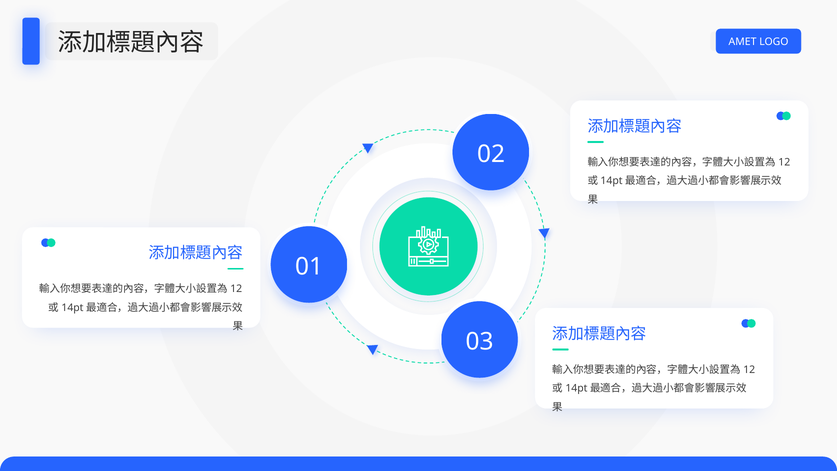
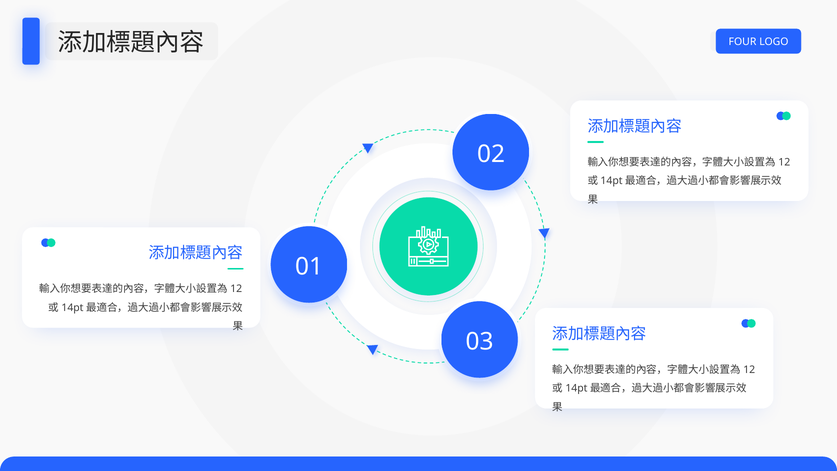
AMET: AMET -> FOUR
